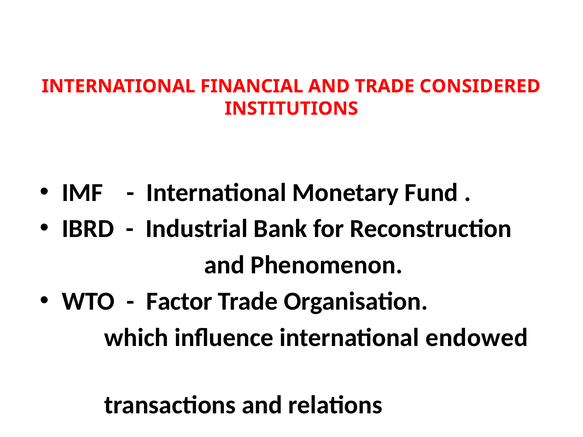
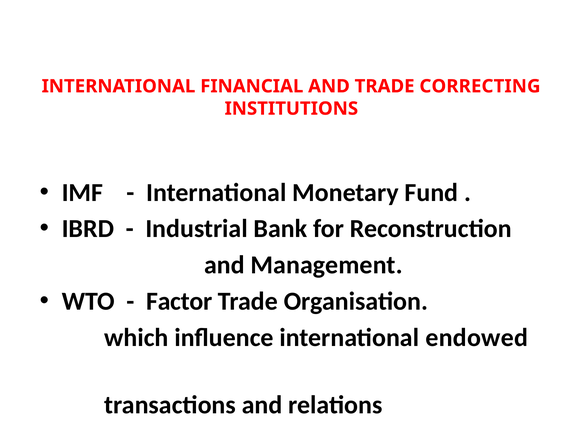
CONSIDERED: CONSIDERED -> CORRECTING
Phenomenon: Phenomenon -> Management
